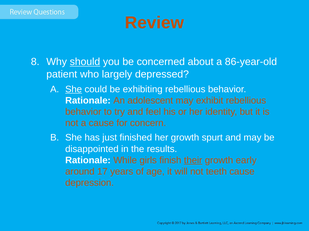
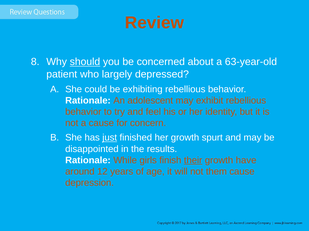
86-year-old: 86-year-old -> 63-year-old
She at (74, 89) underline: present -> none
just underline: none -> present
early: early -> have
17: 17 -> 12
teeth: teeth -> them
